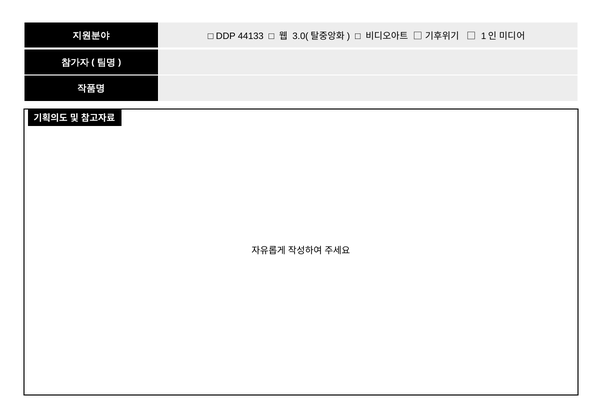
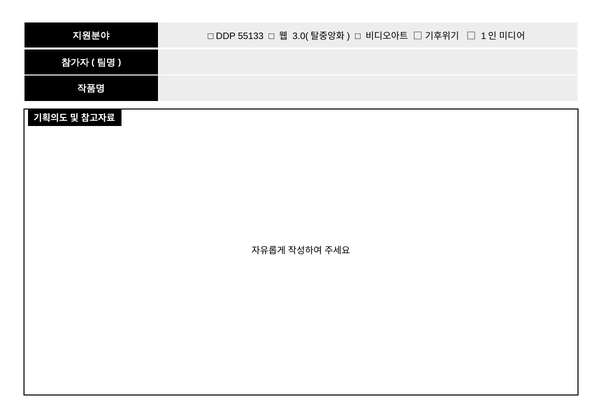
44133: 44133 -> 55133
